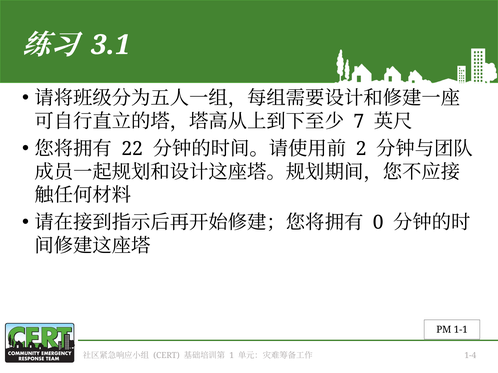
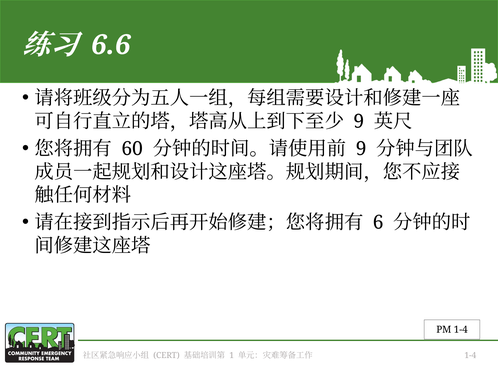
3.1: 3.1 -> 6.6
7 at (359, 122): 7 -> 9
22: 22 -> 60
2 at (361, 149): 2 -> 9
0: 0 -> 6
PM 1-1: 1-1 -> 1-4
